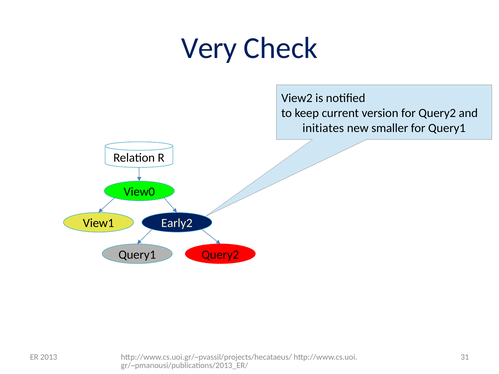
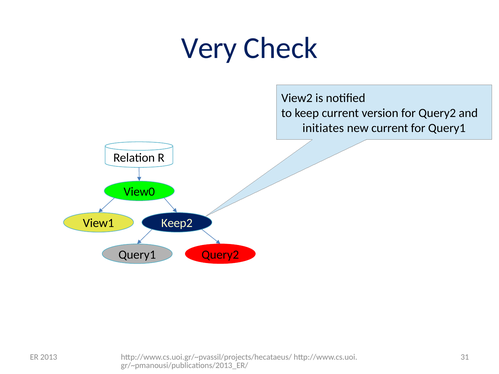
new smaller: smaller -> current
Early2: Early2 -> Keep2
